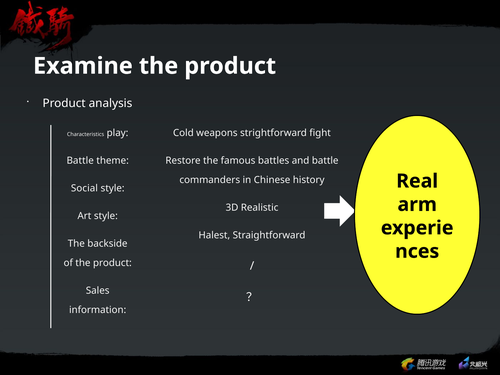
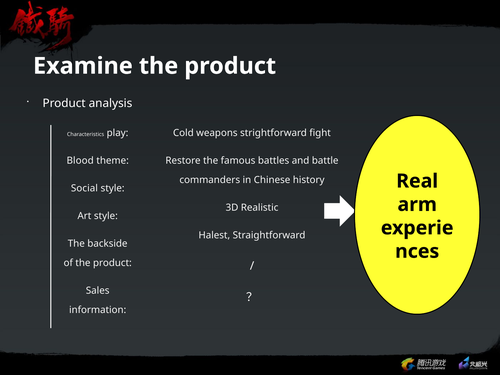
Battle at (80, 161): Battle -> Blood
